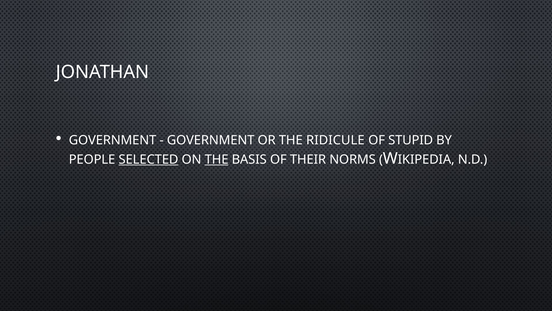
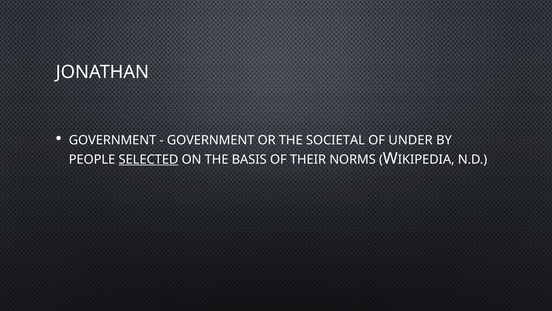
RIDICULE: RIDICULE -> SOCIETAL
STUPID: STUPID -> UNDER
THE at (217, 159) underline: present -> none
